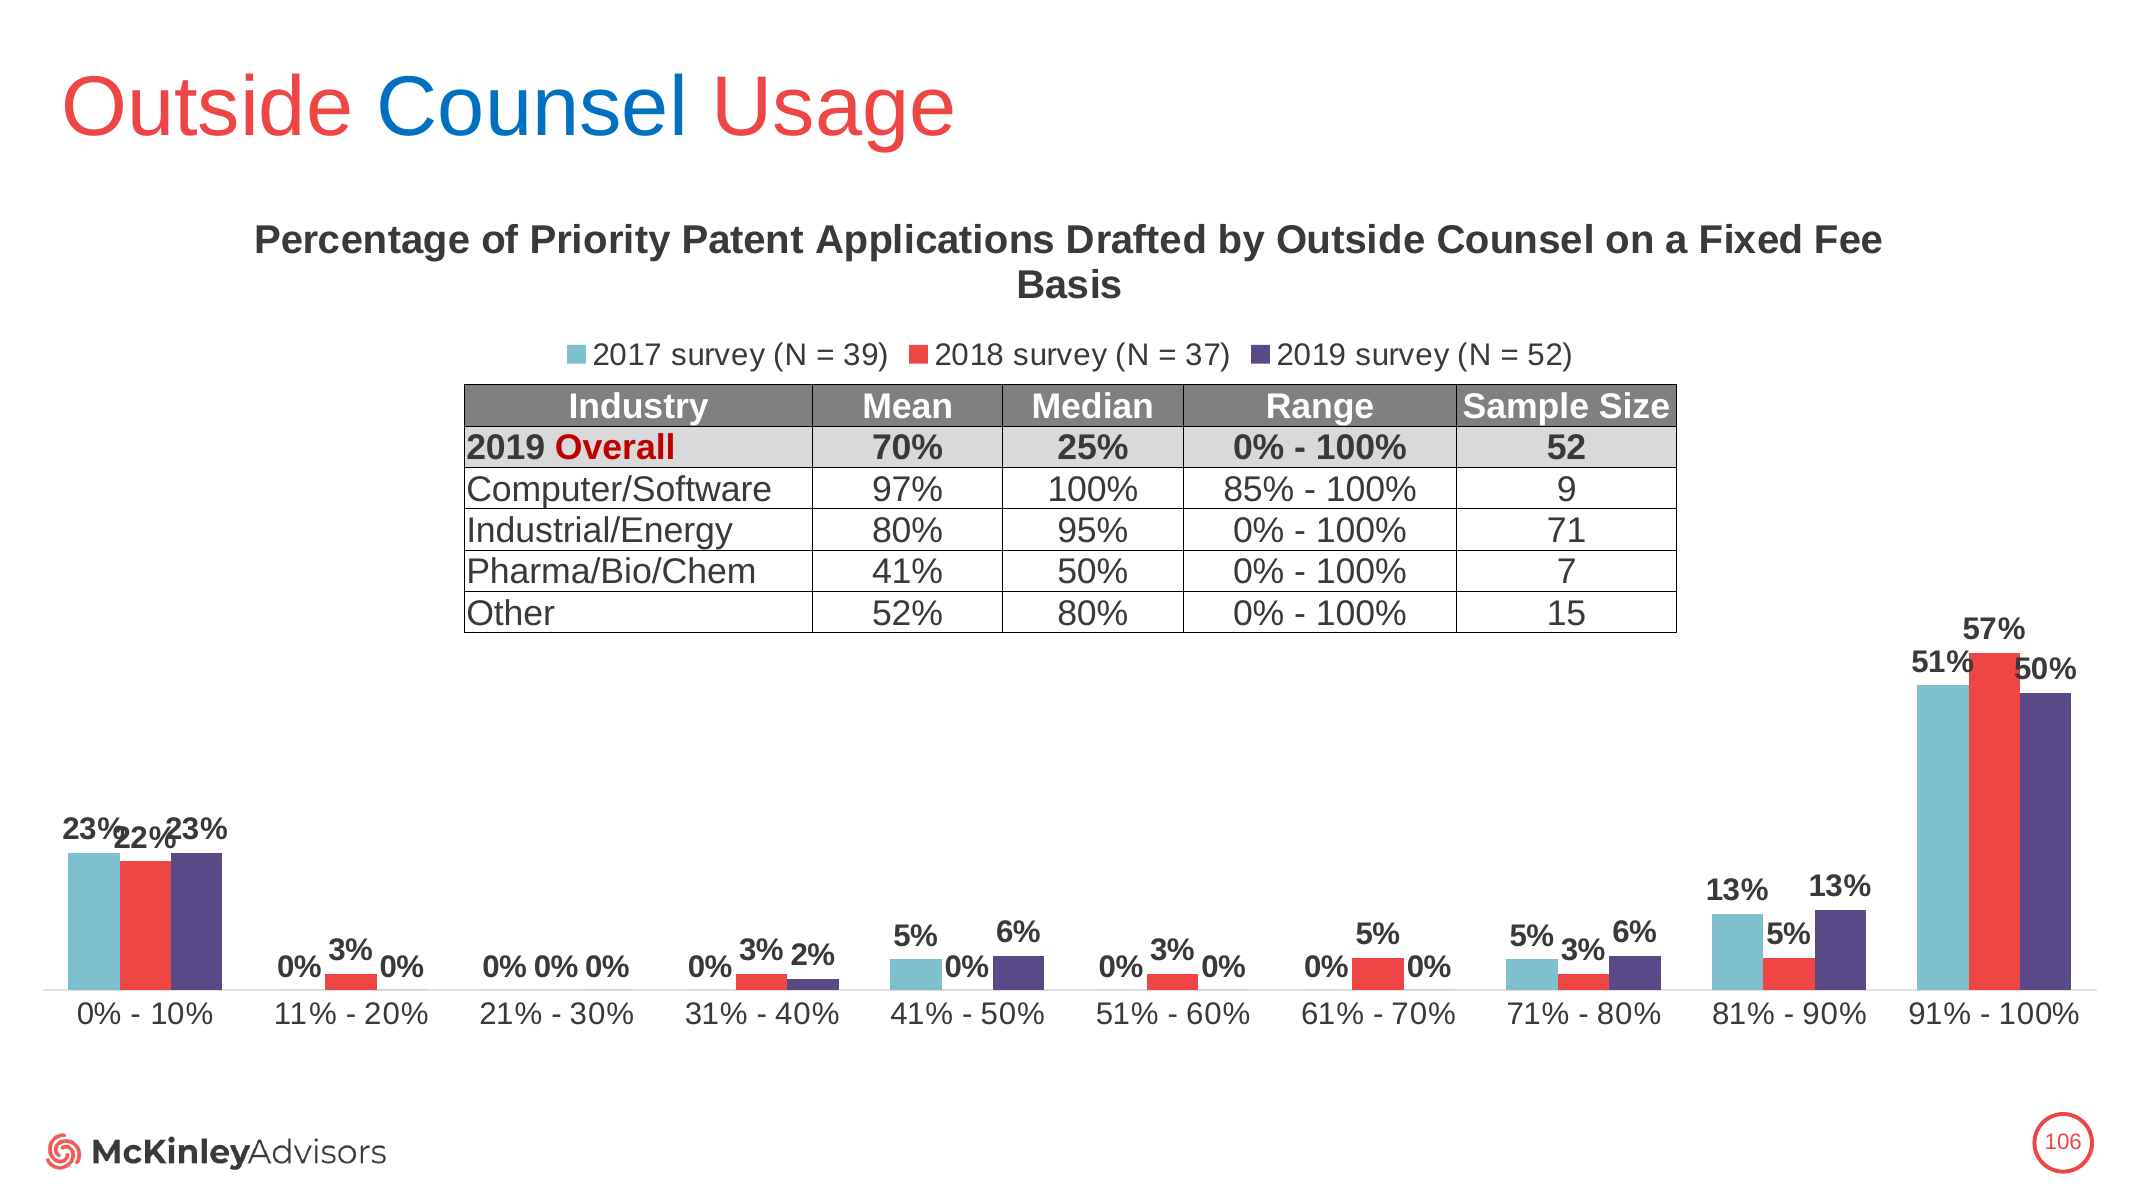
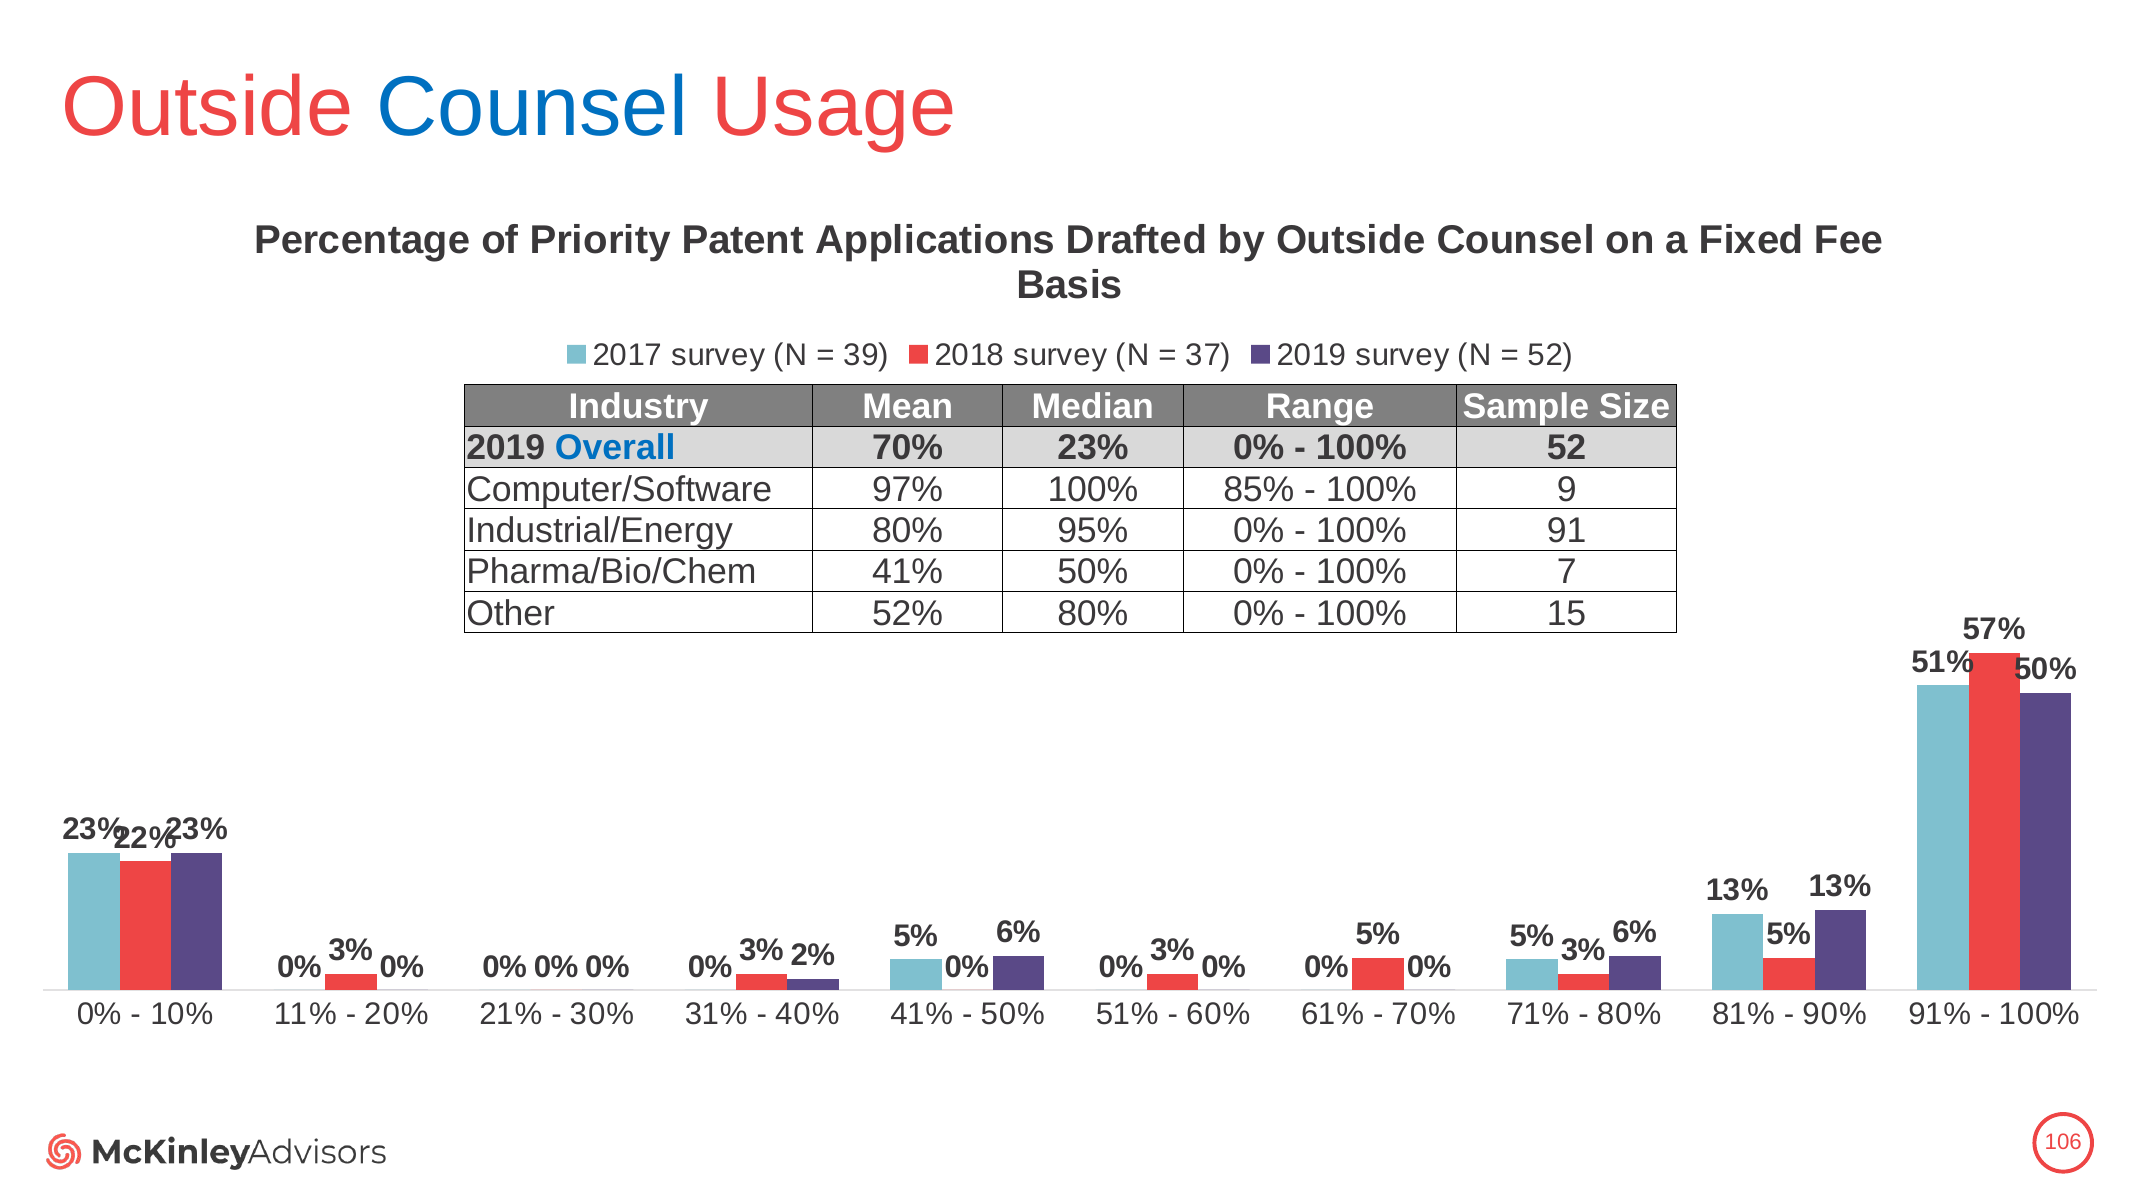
Overall colour: red -> blue
70% 25%: 25% -> 23%
71: 71 -> 91
